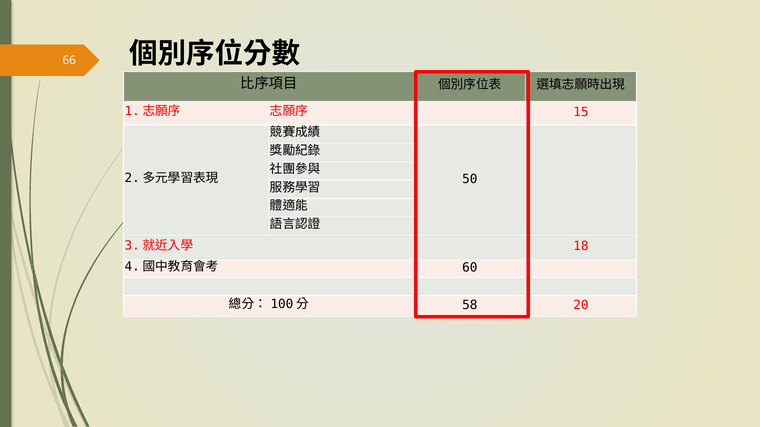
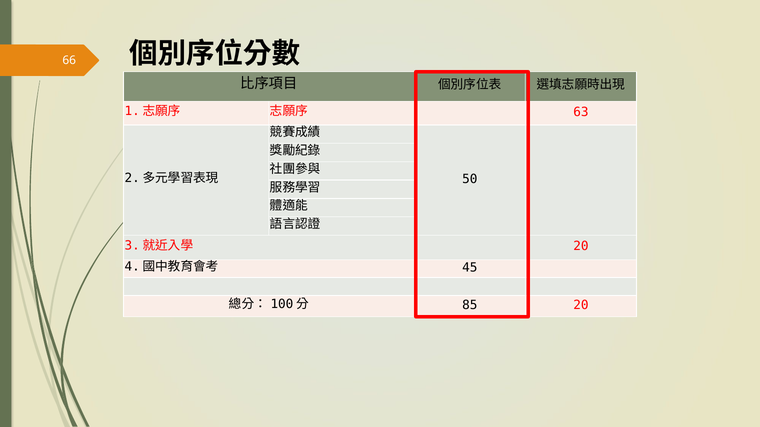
15: 15 -> 63
18 at (581, 247): 18 -> 20
60: 60 -> 45
58: 58 -> 85
